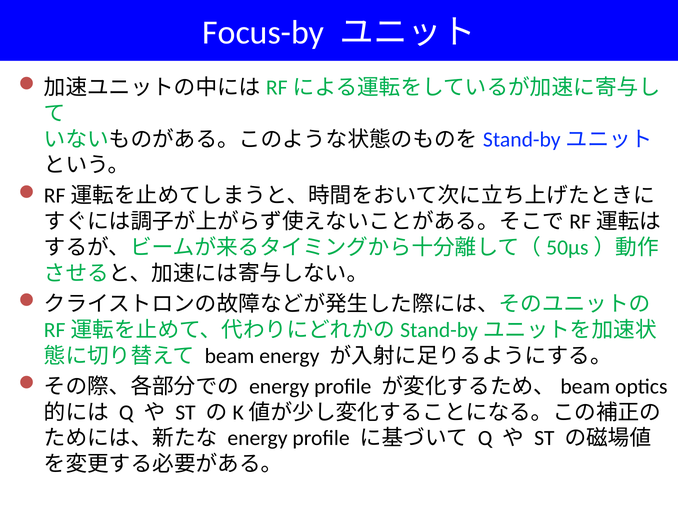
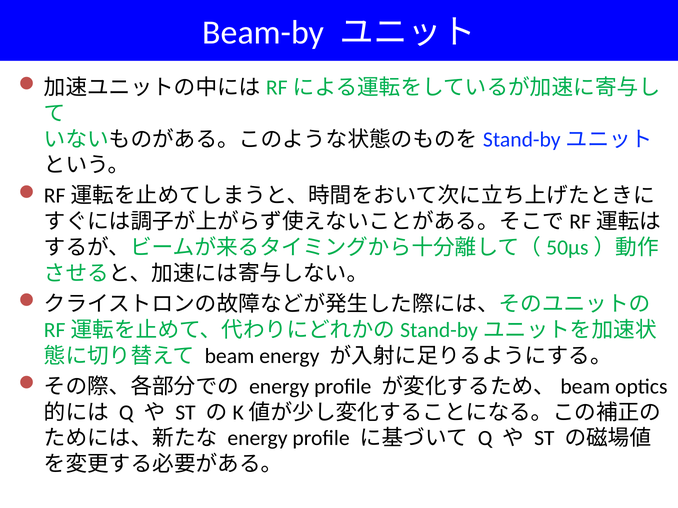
Focus-by: Focus-by -> Beam-by
